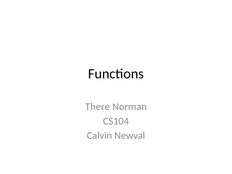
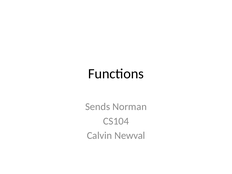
There: There -> Sends
